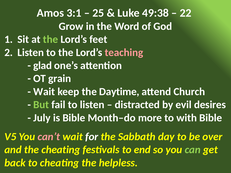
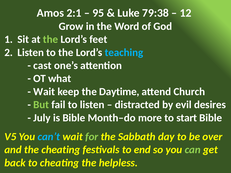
3:1: 3:1 -> 2:1
25: 25 -> 95
49:38: 49:38 -> 79:38
22: 22 -> 12
teaching colour: pink -> light blue
glad: glad -> cast
grain: grain -> what
with: with -> start
can’t colour: pink -> light blue
for colour: white -> light green
